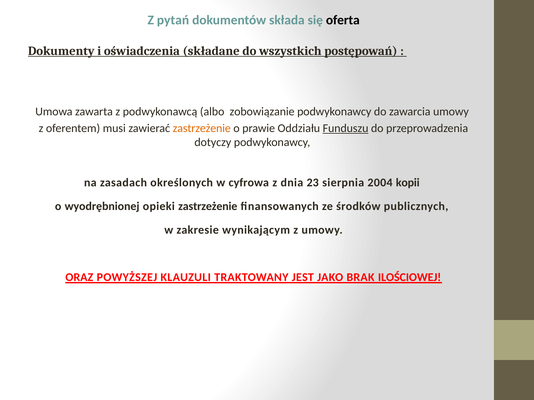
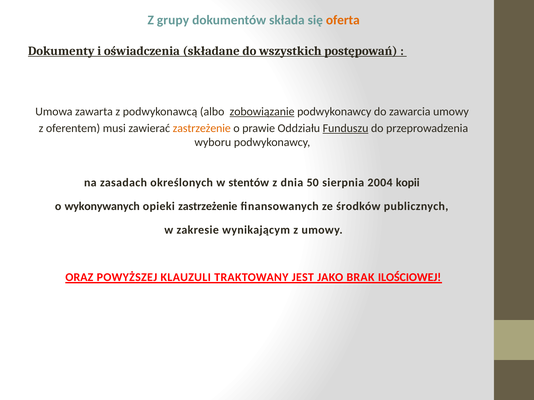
pytań: pytań -> grupy
oferta colour: black -> orange
zobowiązanie underline: none -> present
dotyczy: dotyczy -> wyboru
cyfrowa: cyfrowa -> stentów
23: 23 -> 50
wyodrębnionej: wyodrębnionej -> wykonywanych
